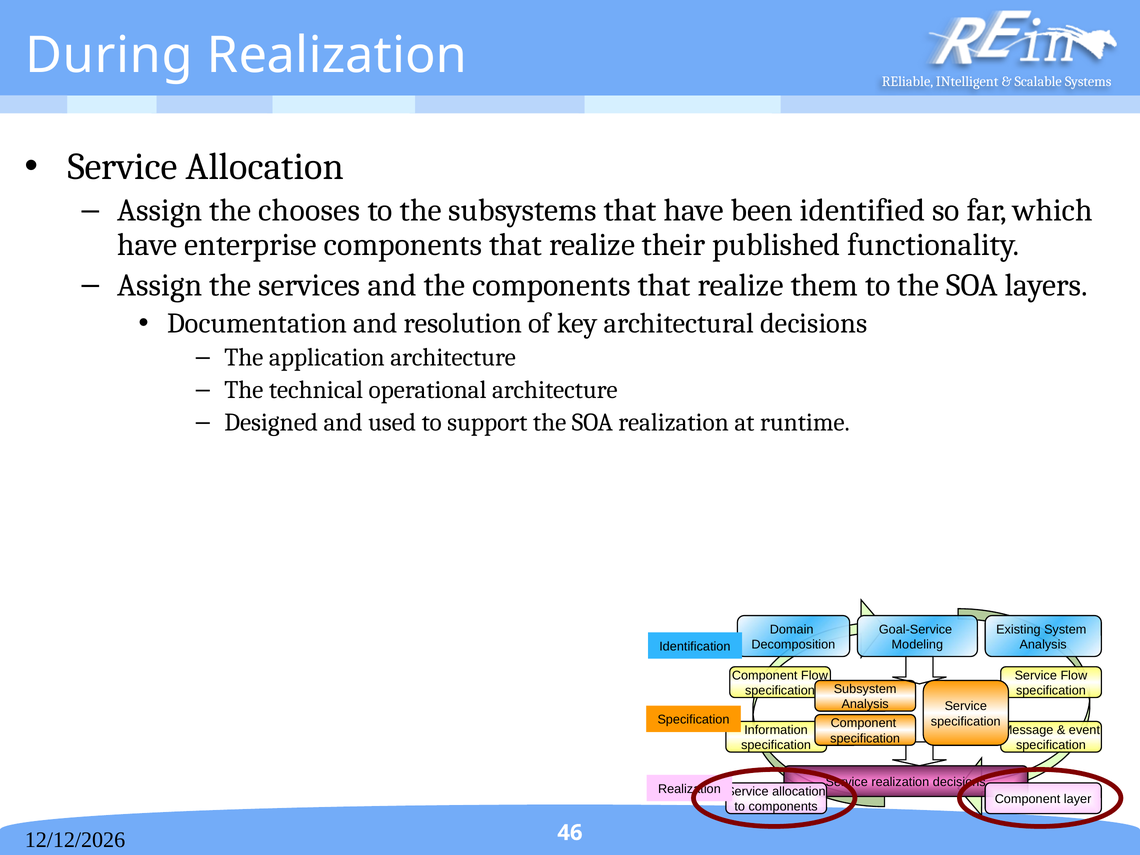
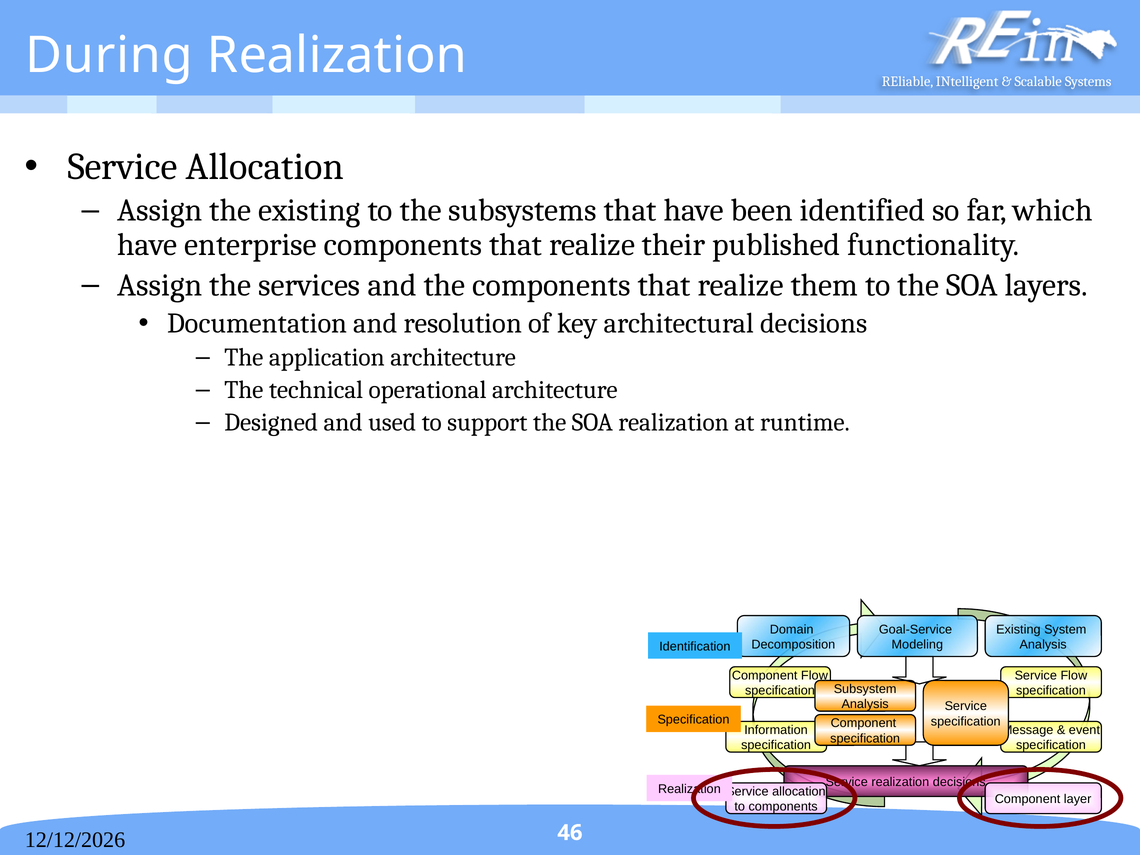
the chooses: chooses -> existing
